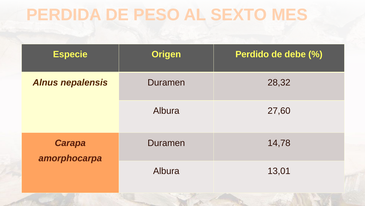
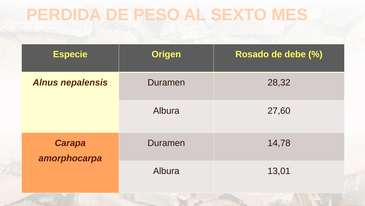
Perdido: Perdido -> Rosado
